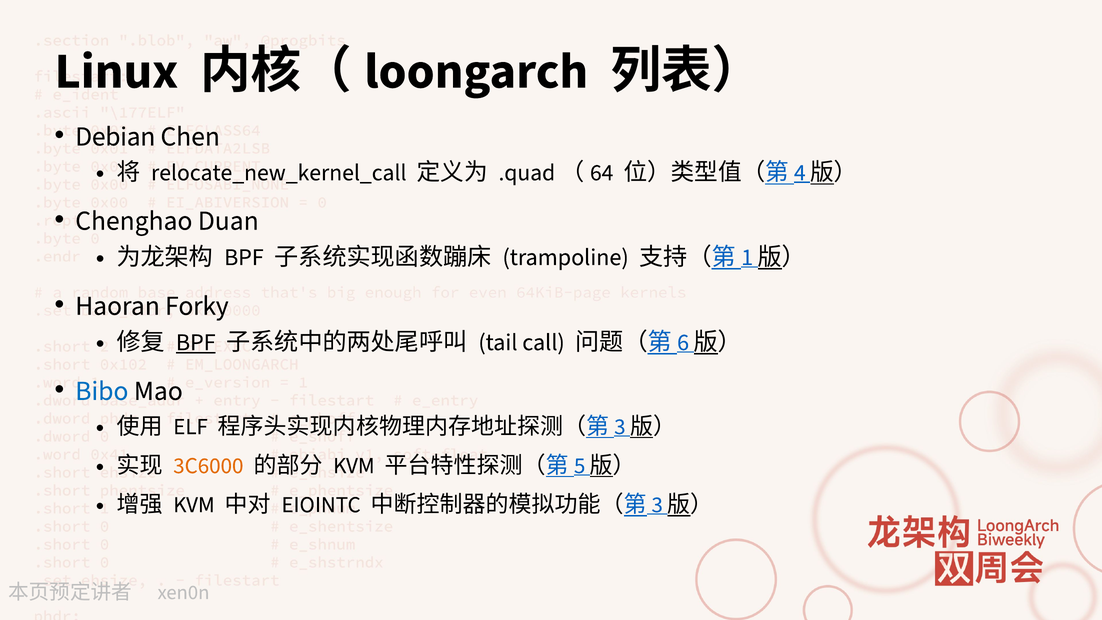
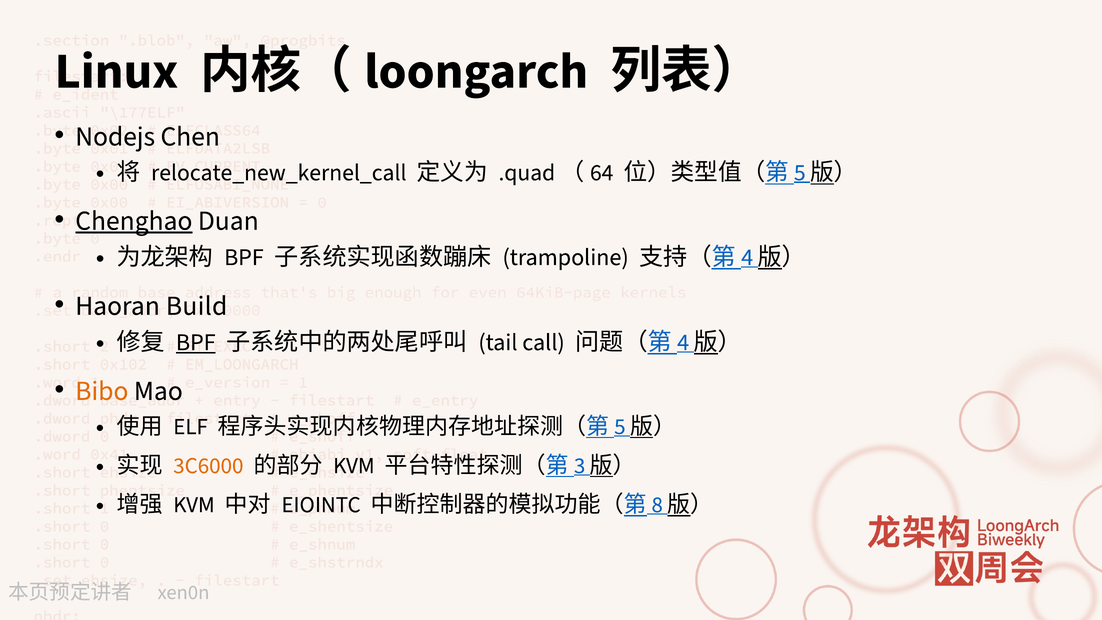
Debian: Debian -> Nodejs
4 at (800, 172): 4 -> 5
Chenghao underline: none -> present
1 at (747, 257): 1 -> 4
Forky: Forky -> Build
6 at (683, 342): 6 -> 4
Bibo colour: blue -> orange
3 at (620, 426): 3 -> 5
5: 5 -> 3
3 at (657, 505): 3 -> 8
